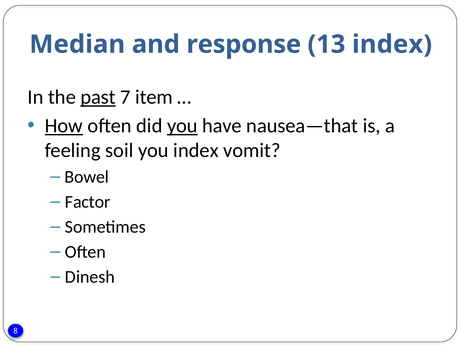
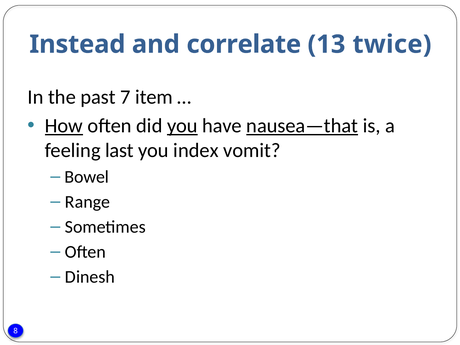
Median: Median -> Instead
response: response -> correlate
13 index: index -> twice
past underline: present -> none
nausea—that underline: none -> present
soil: soil -> last
Factor: Factor -> Range
